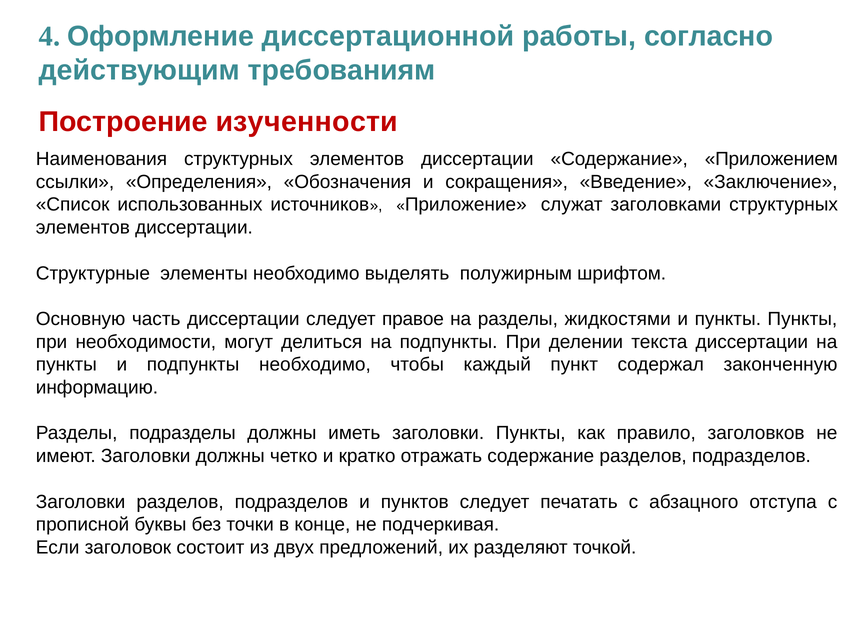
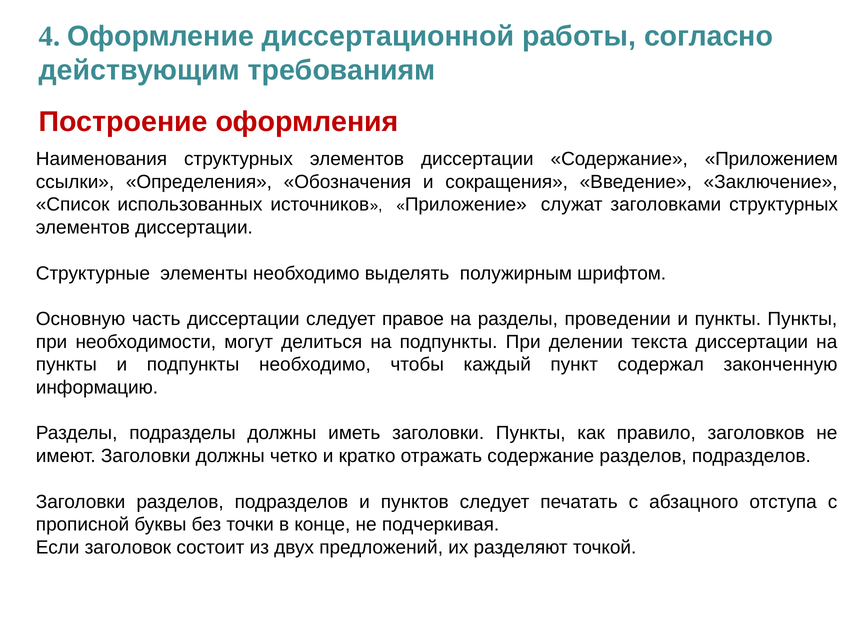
изученности: изученности -> оформления
жидкостями: жидкостями -> проведении
